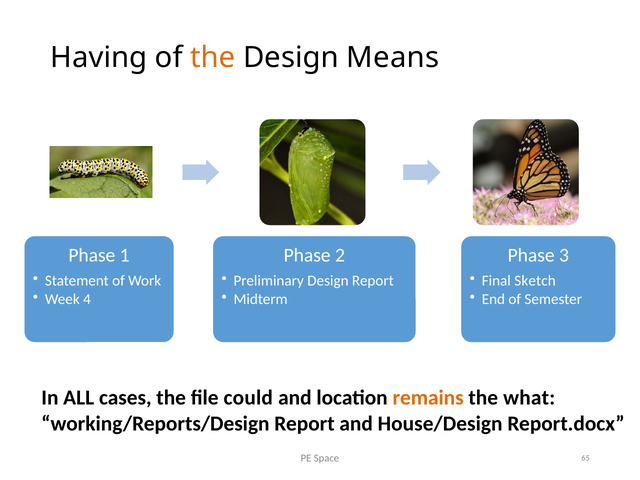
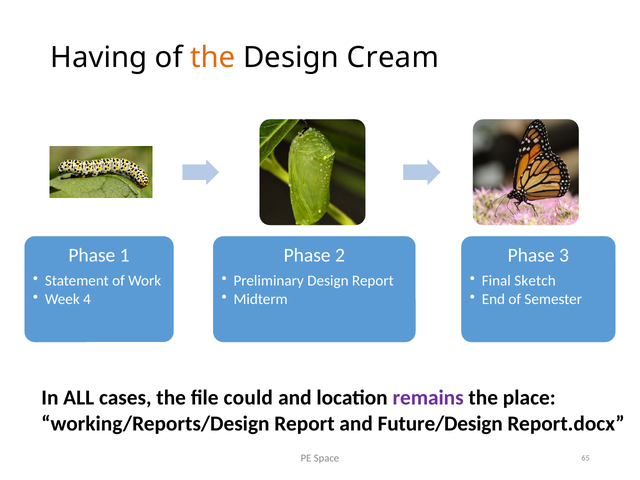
Means: Means -> Cream
remains colour: orange -> purple
what: what -> place
House/Design: House/Design -> Future/Design
